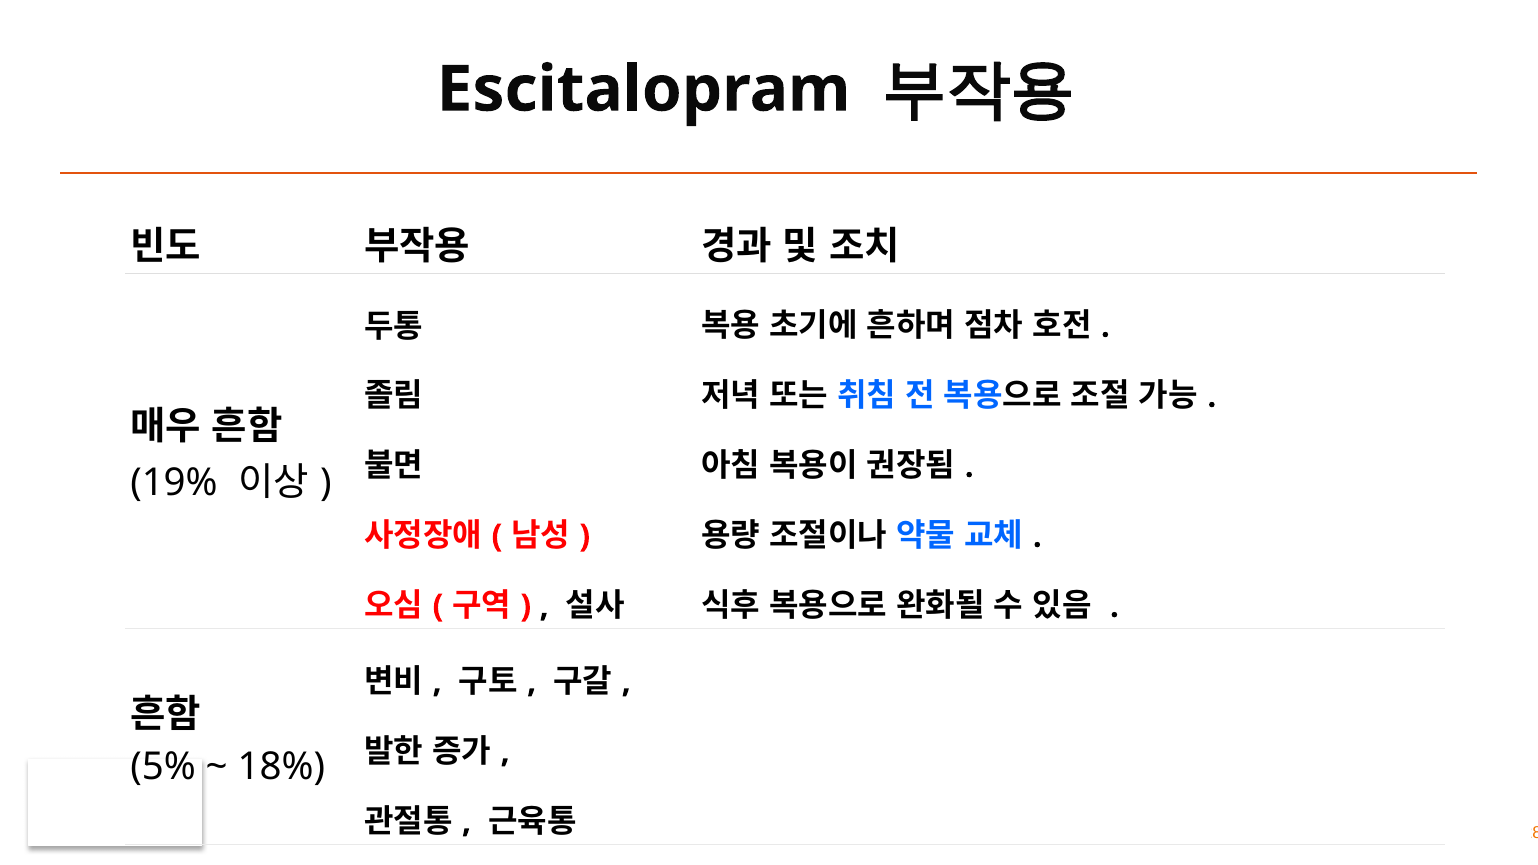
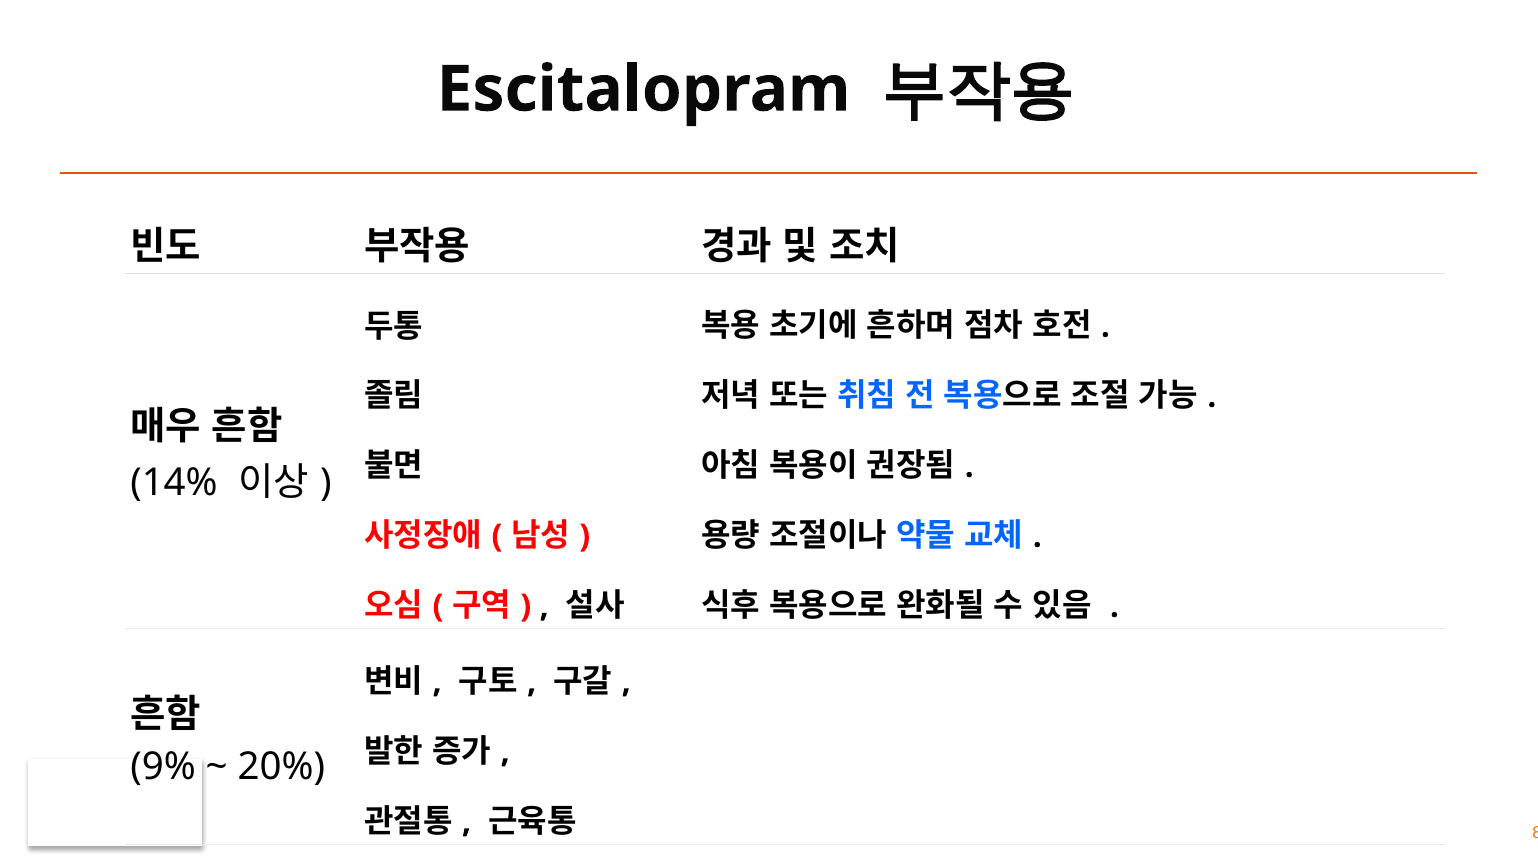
19%: 19% -> 14%
5%: 5% -> 9%
18%: 18% -> 20%
